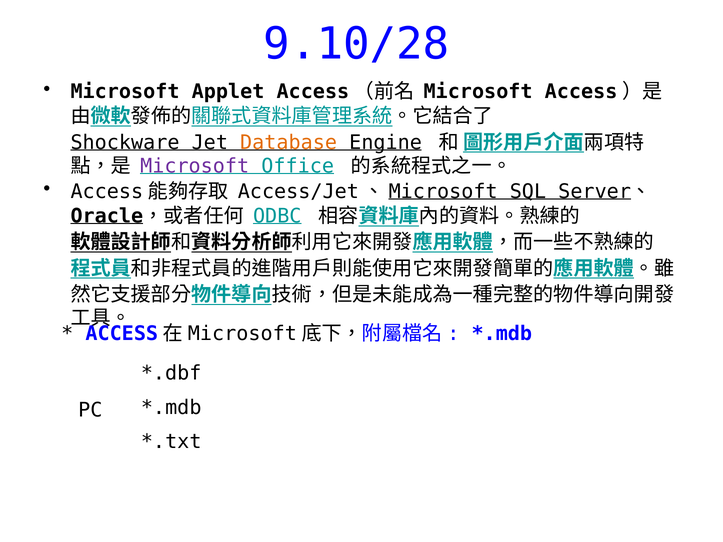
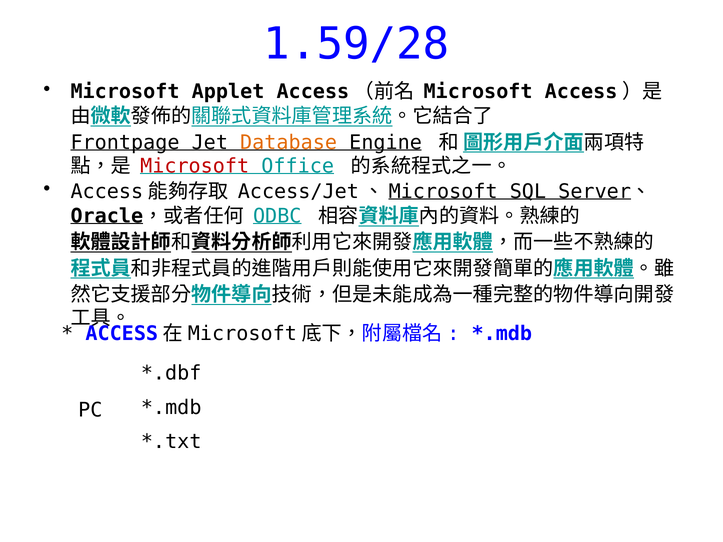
9.10/28: 9.10/28 -> 1.59/28
Shockware: Shockware -> Frontpage
Microsoft at (195, 166) colour: purple -> red
